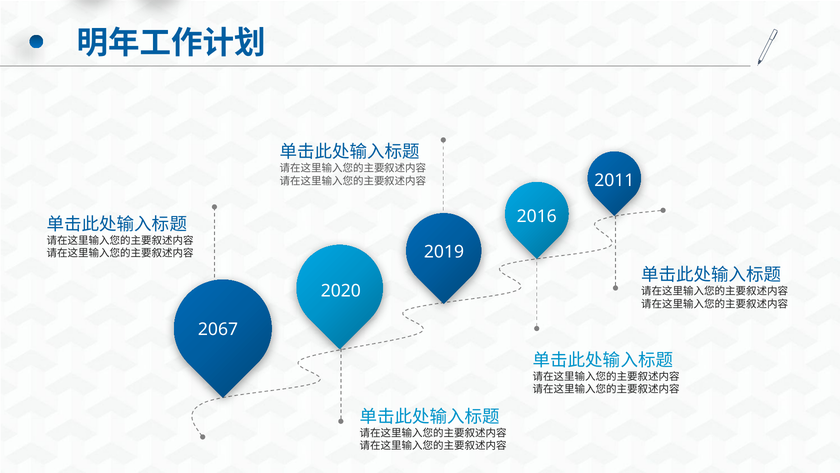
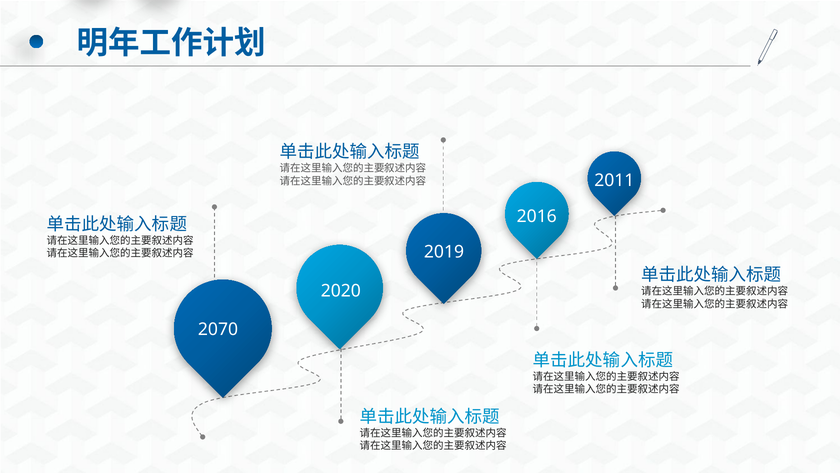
2067: 2067 -> 2070
